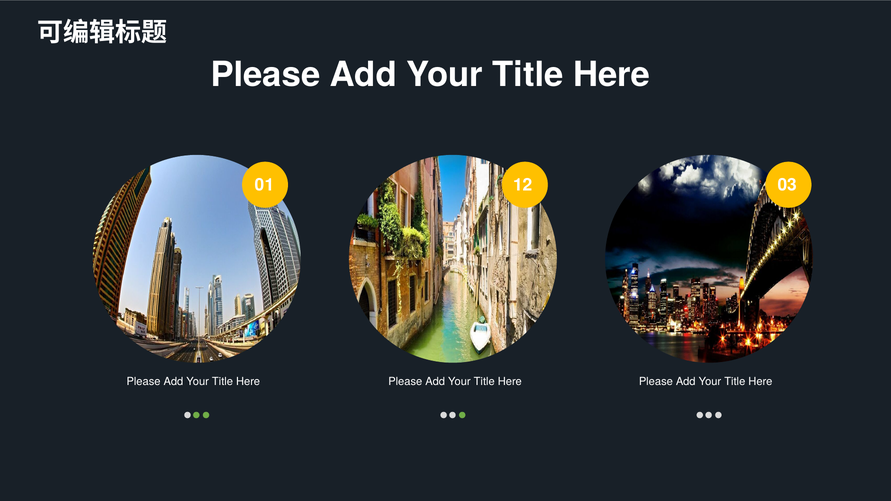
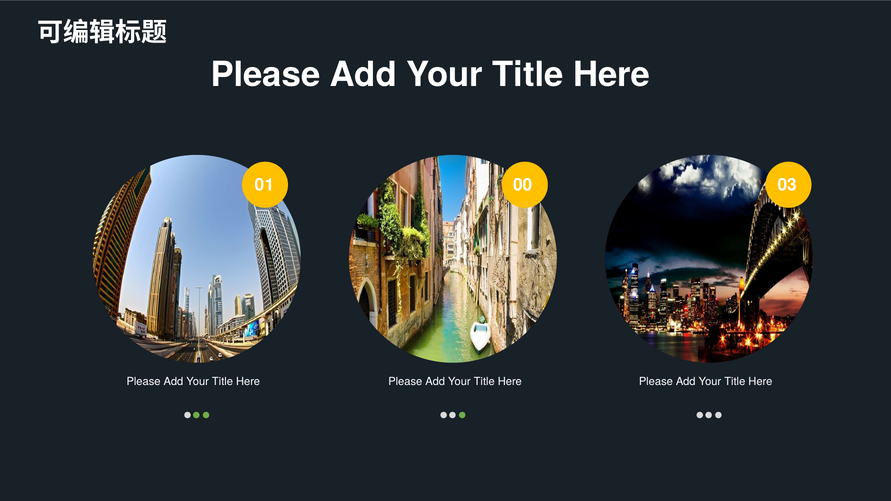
12: 12 -> 00
